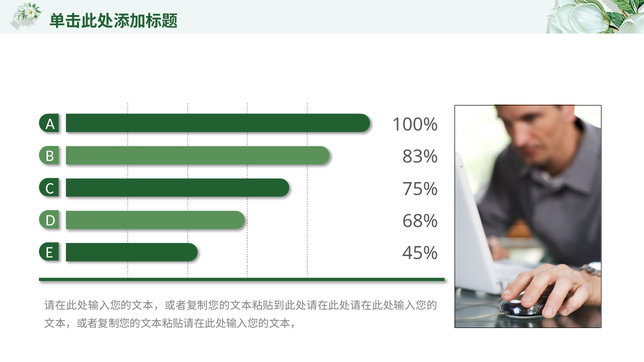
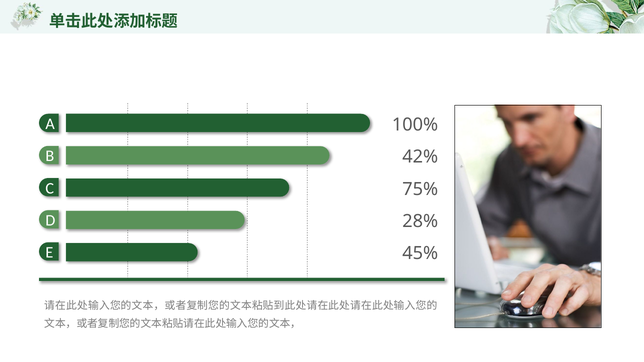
83%: 83% -> 42%
68%: 68% -> 28%
